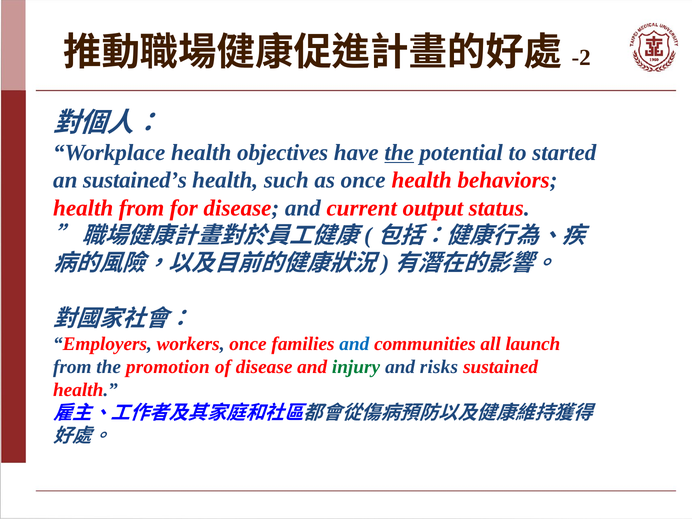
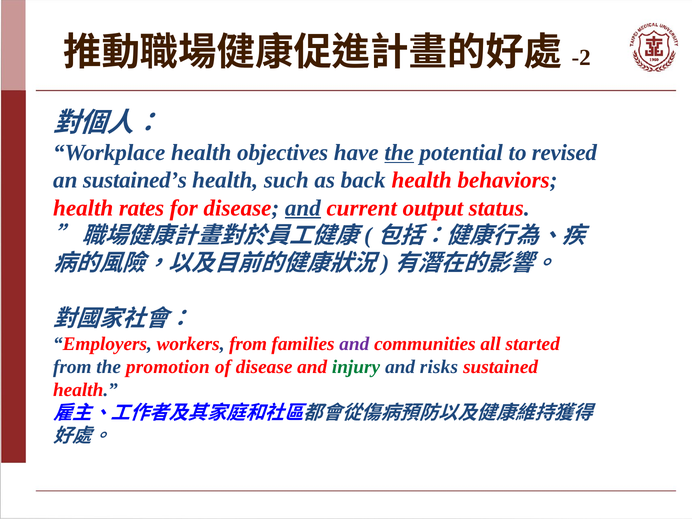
started: started -> revised
as once: once -> back
health from: from -> rates
and at (303, 208) underline: none -> present
workers once: once -> from
and at (354, 344) colour: blue -> purple
launch: launch -> started
